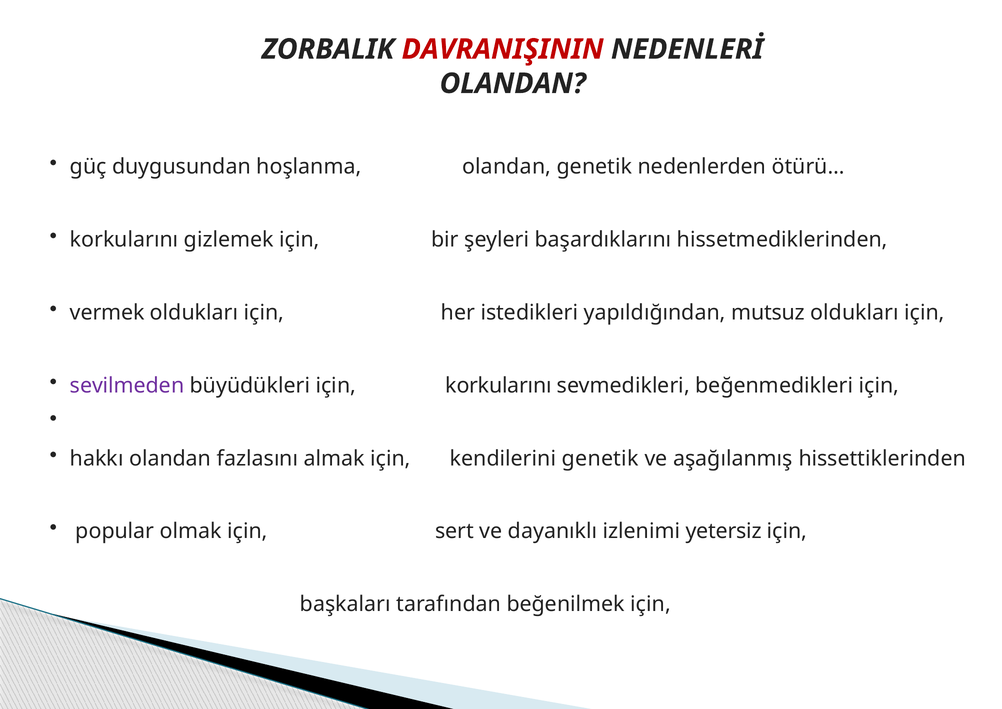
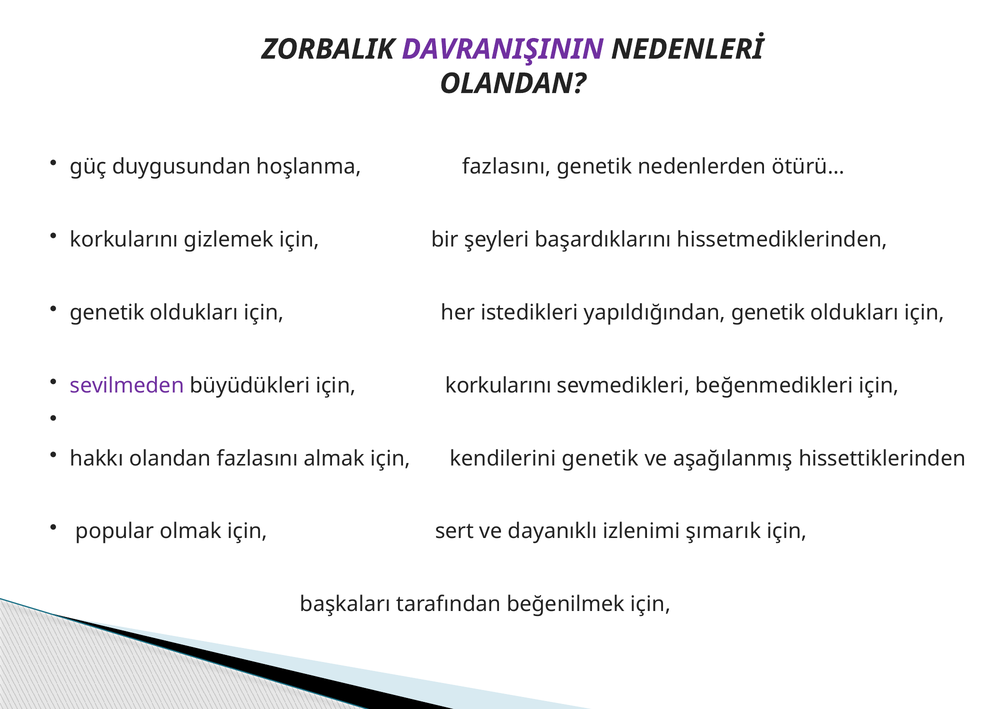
DAVRANIŞININ colour: red -> purple
hoşlanma olandan: olandan -> fazlasını
vermek at (107, 313): vermek -> genetik
yapıldığından mutsuz: mutsuz -> genetik
yetersiz: yetersiz -> şımarık
